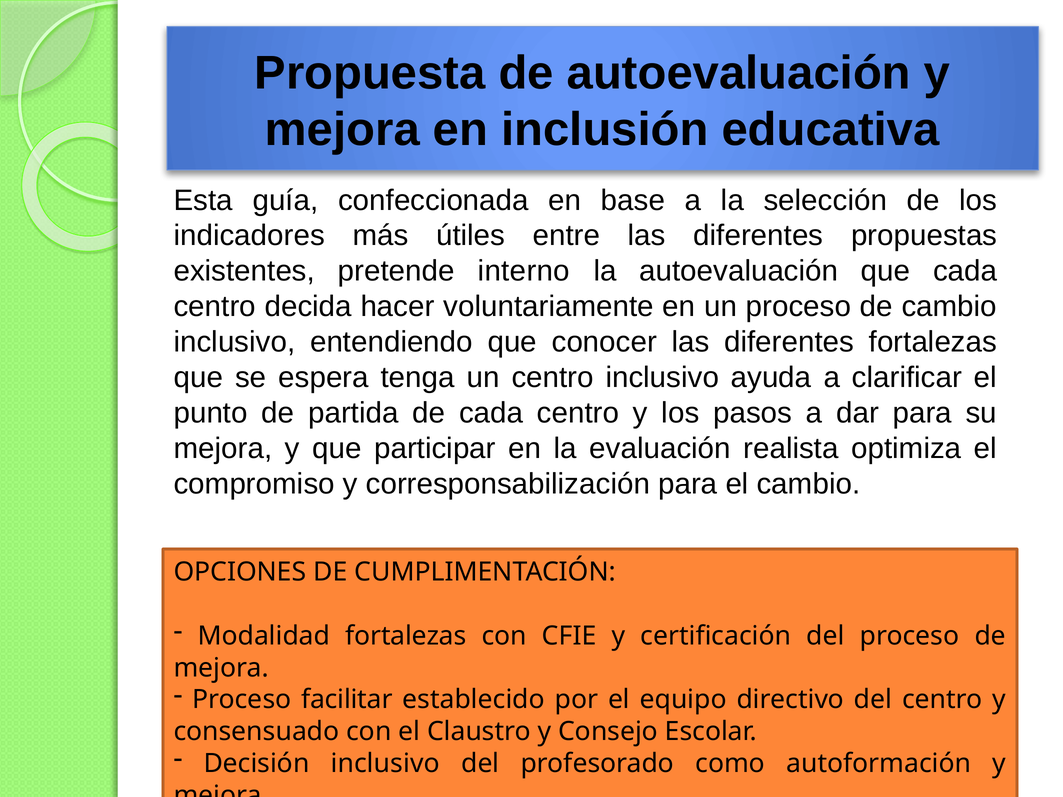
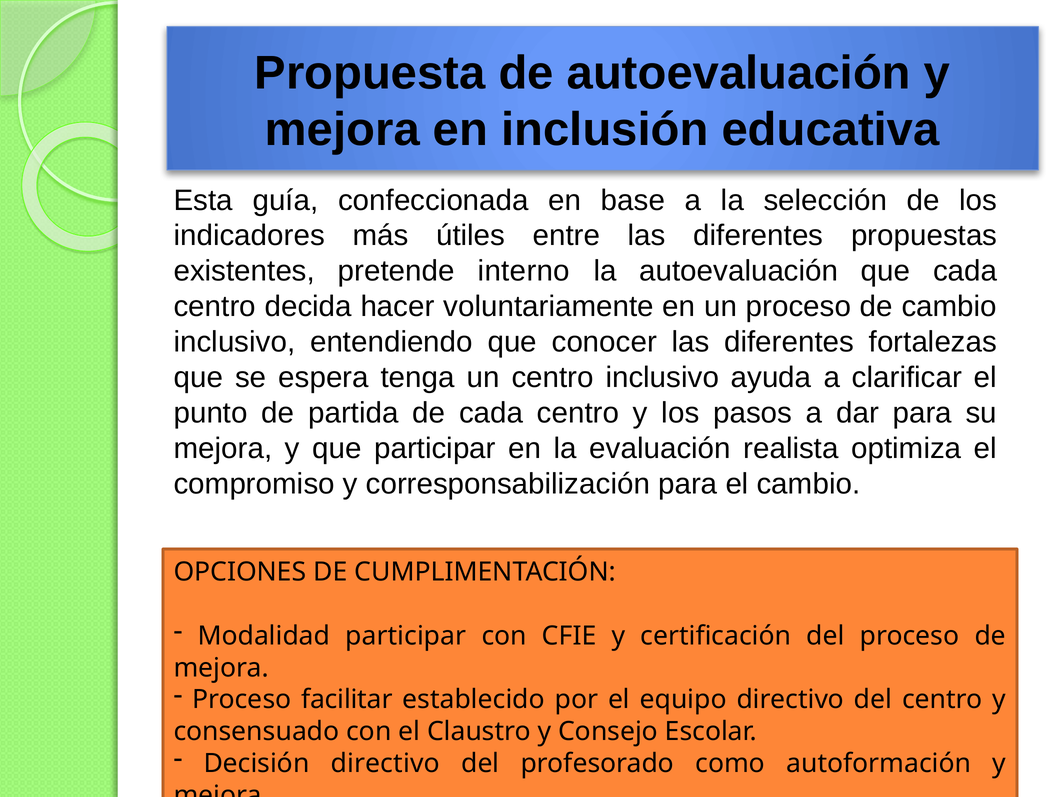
Modalidad fortalezas: fortalezas -> participar
Decisión inclusivo: inclusivo -> directivo
